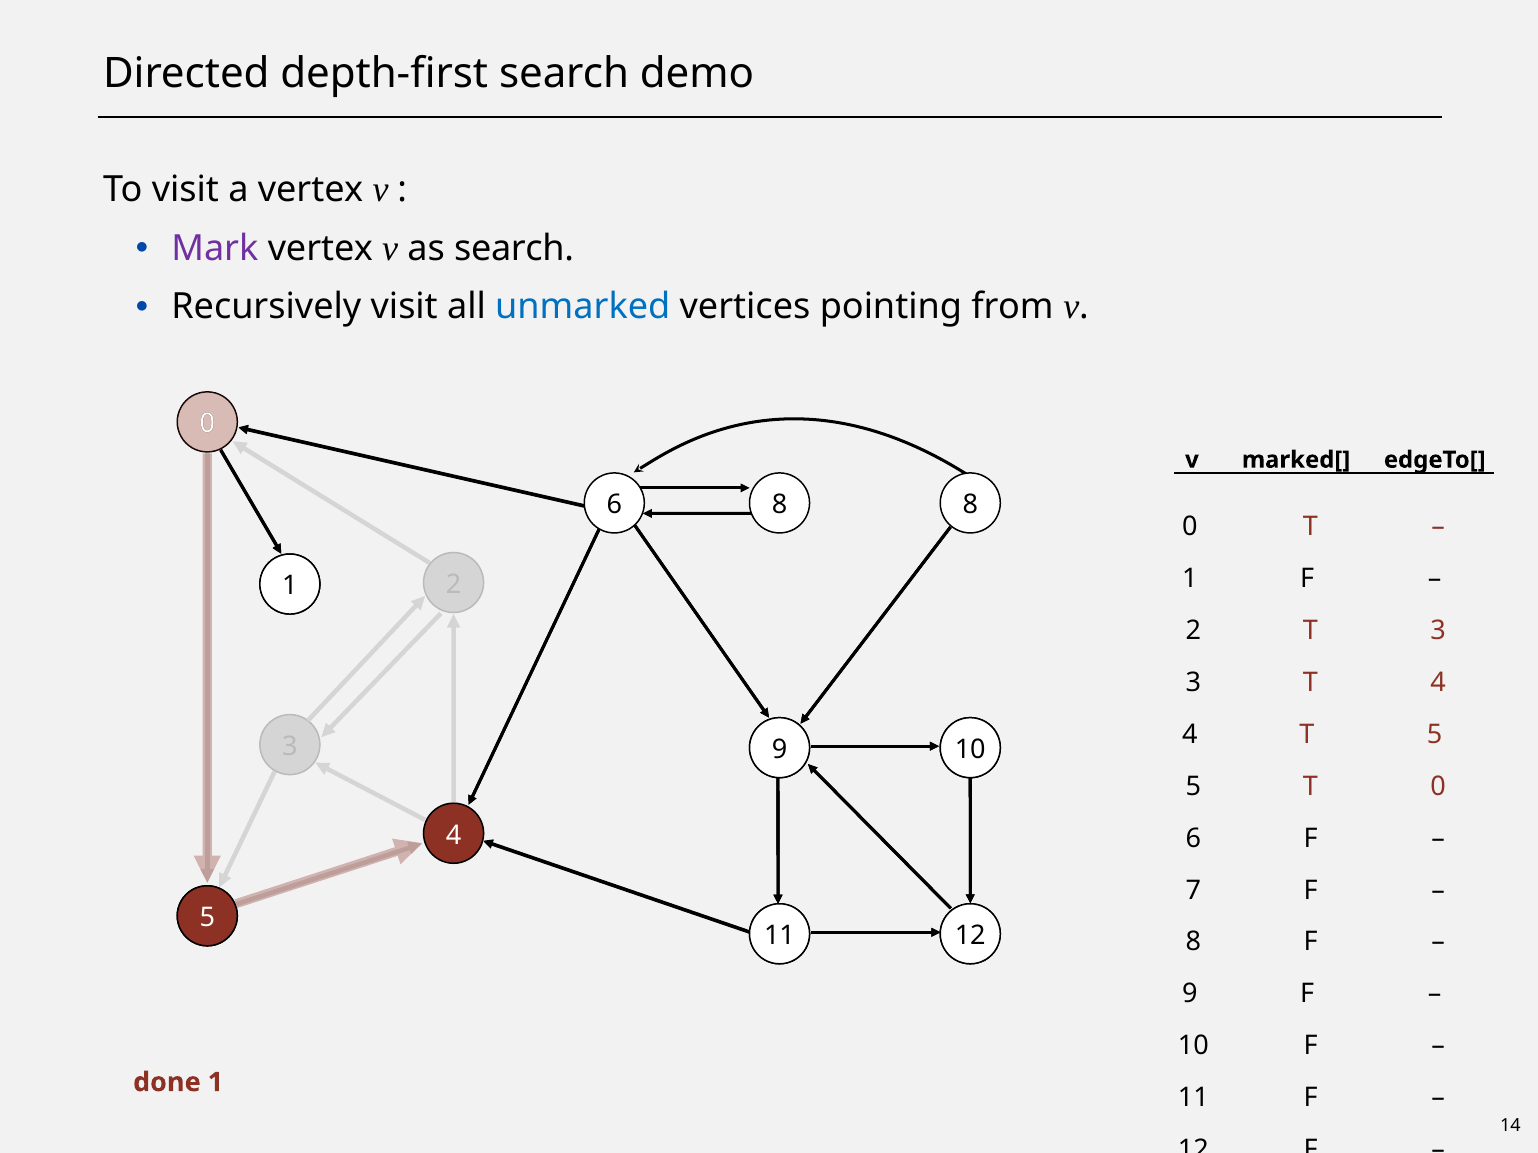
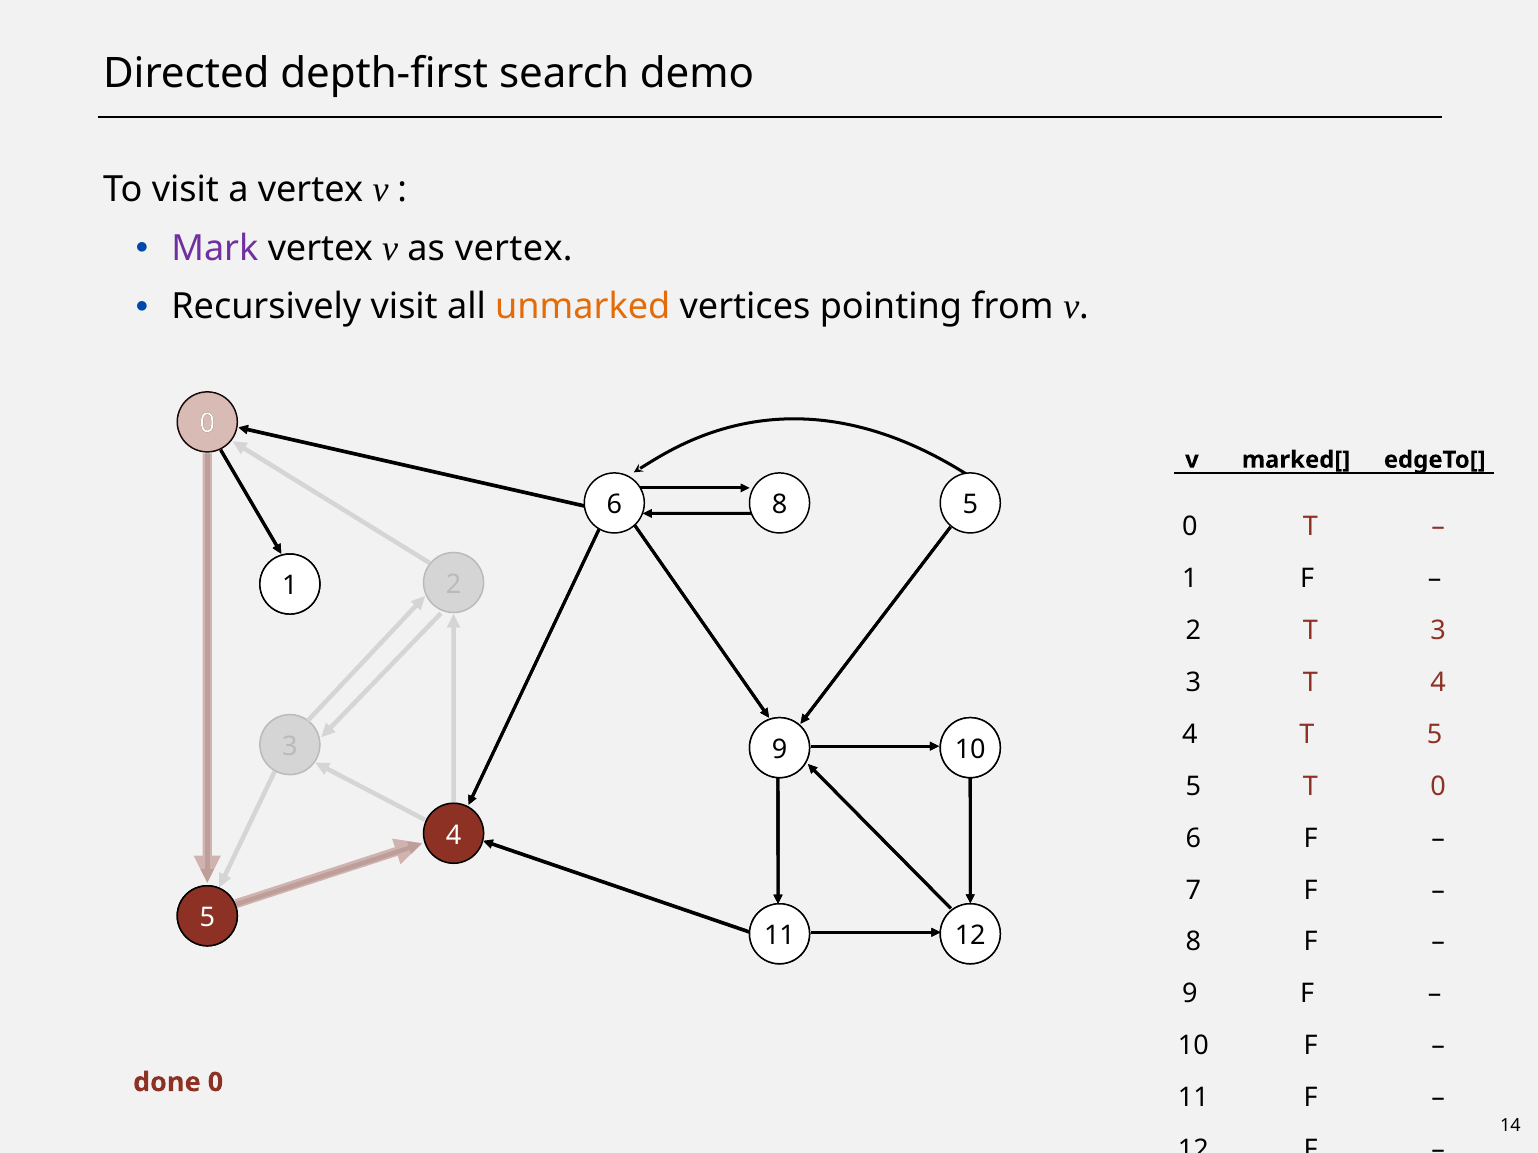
as search: search -> vertex
unmarked colour: blue -> orange
8 8: 8 -> 5
done 1: 1 -> 0
